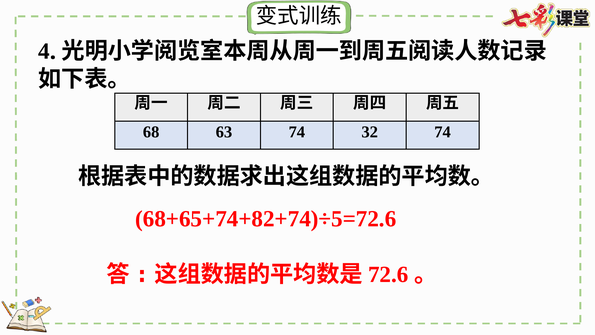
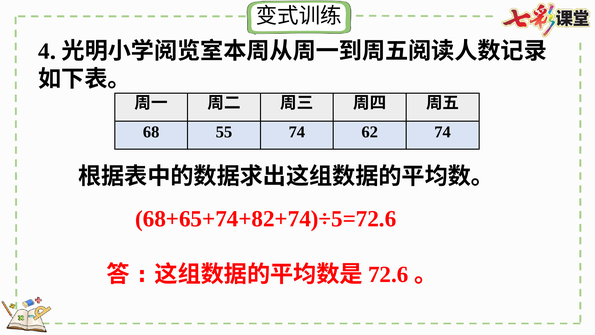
63: 63 -> 55
32: 32 -> 62
